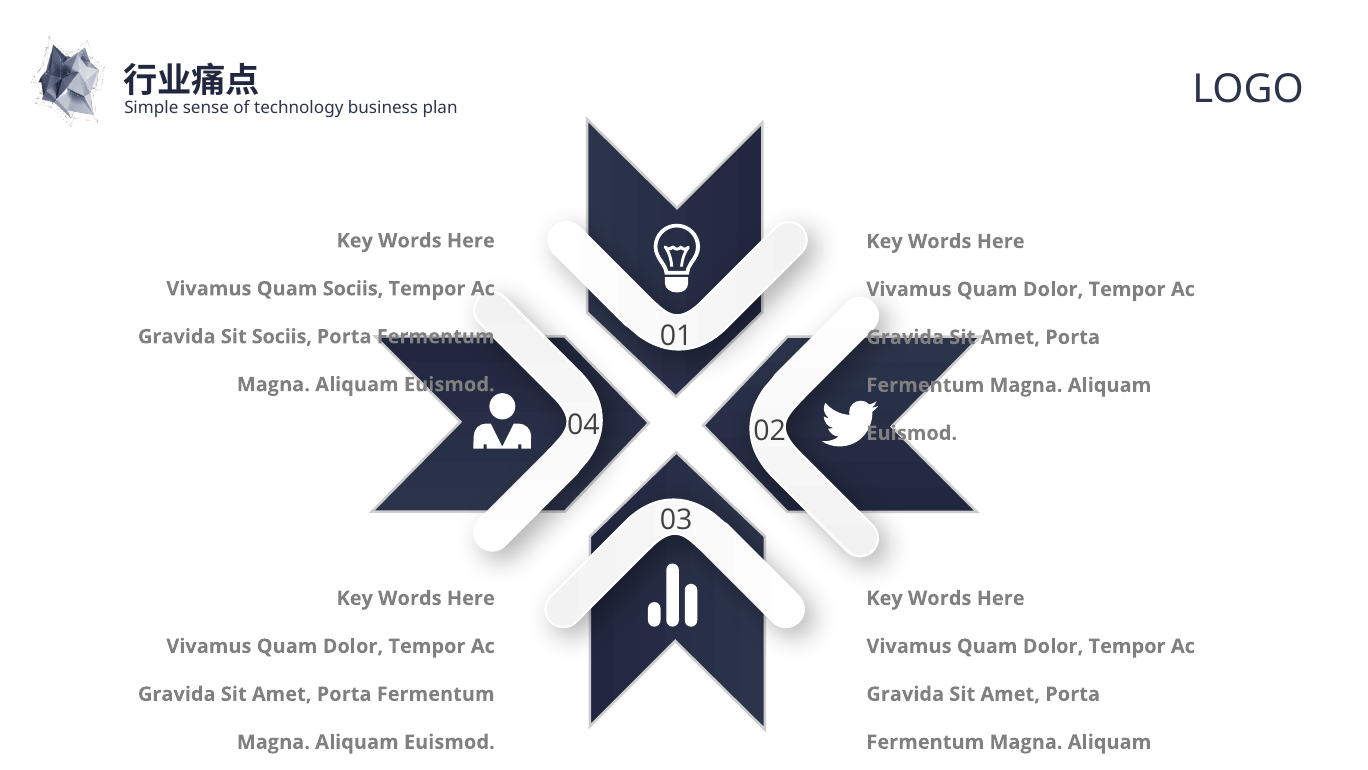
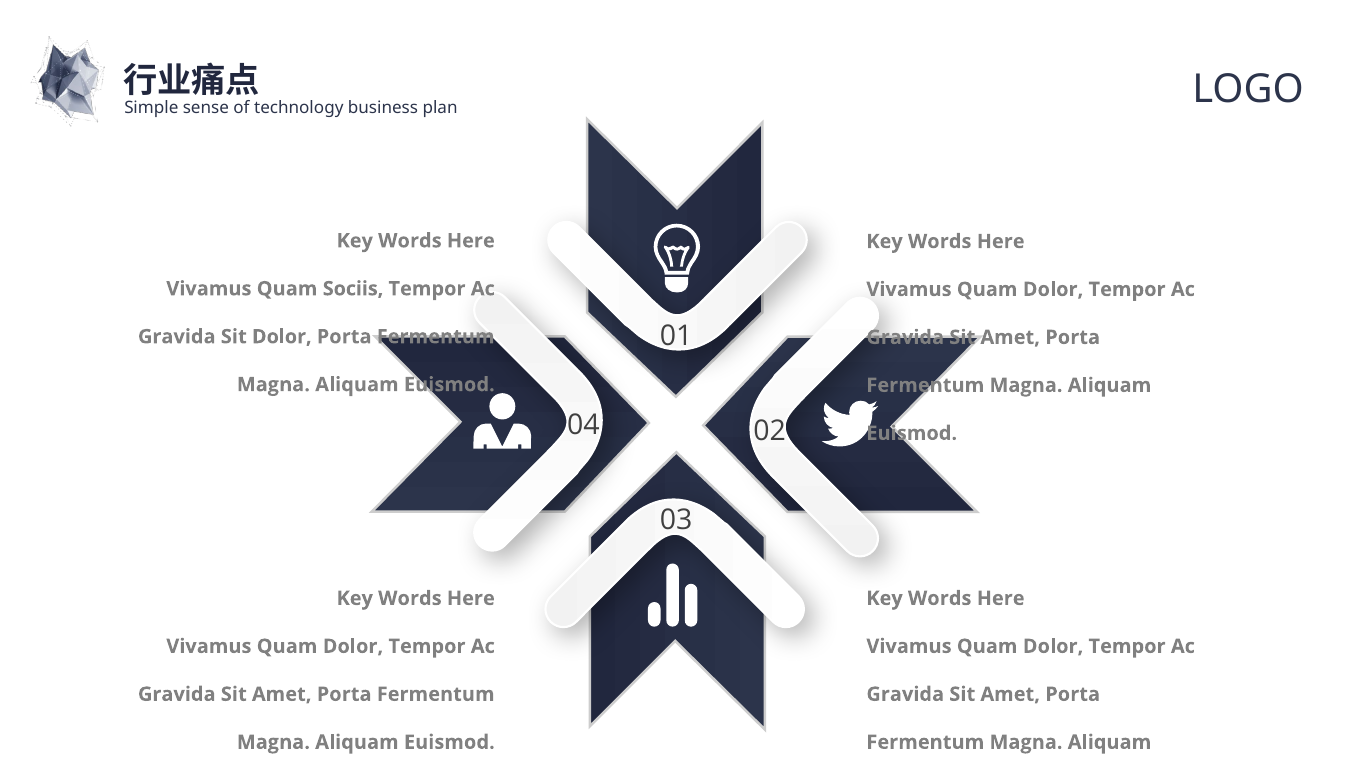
Sit Sociis: Sociis -> Dolor
